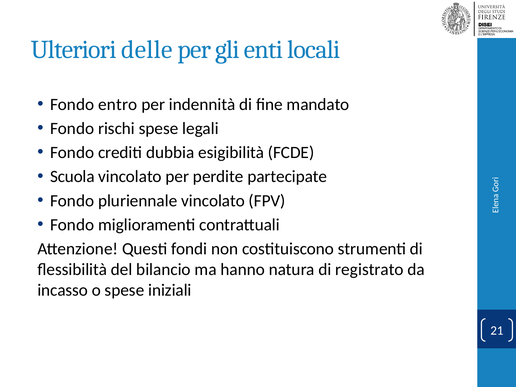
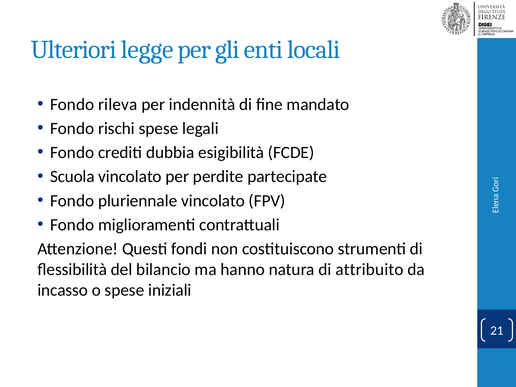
delle: delle -> legge
entro: entro -> rileva
registrato: registrato -> attribuito
